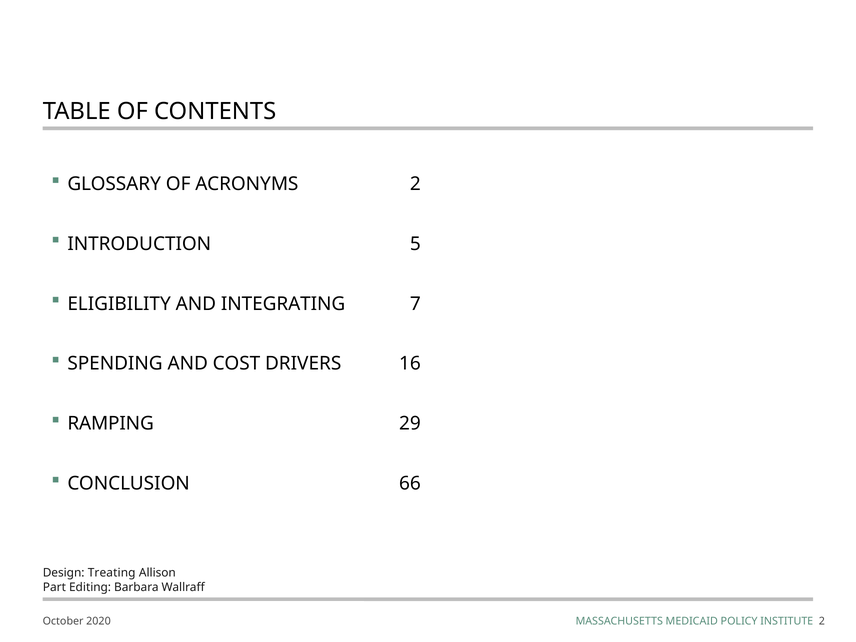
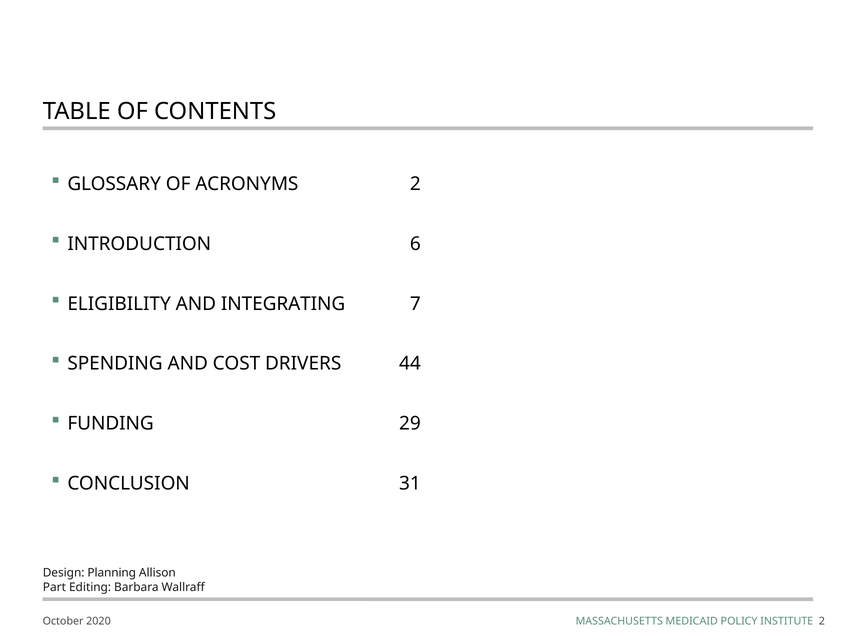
5: 5 -> 6
16: 16 -> 44
RAMPING: RAMPING -> FUNDING
66: 66 -> 31
Treating: Treating -> Planning
